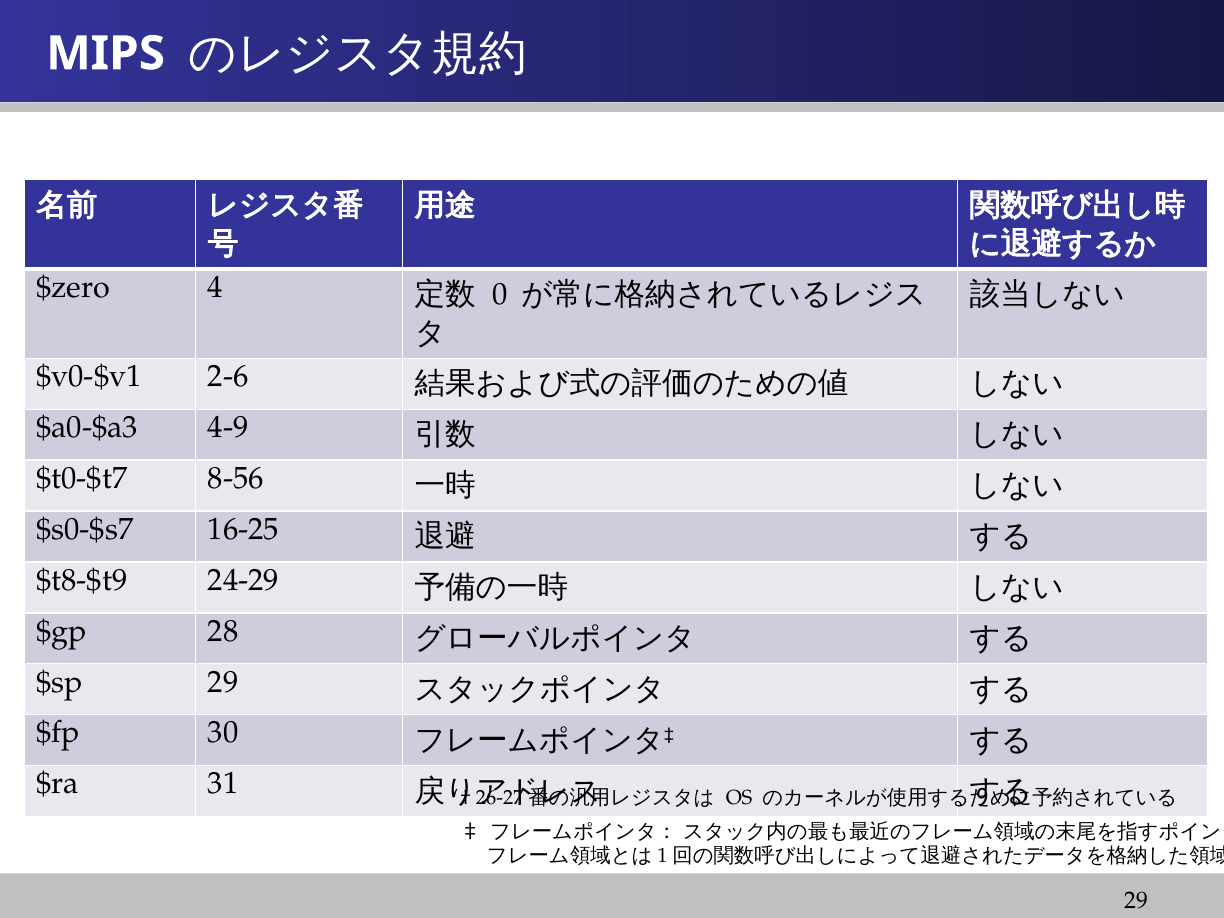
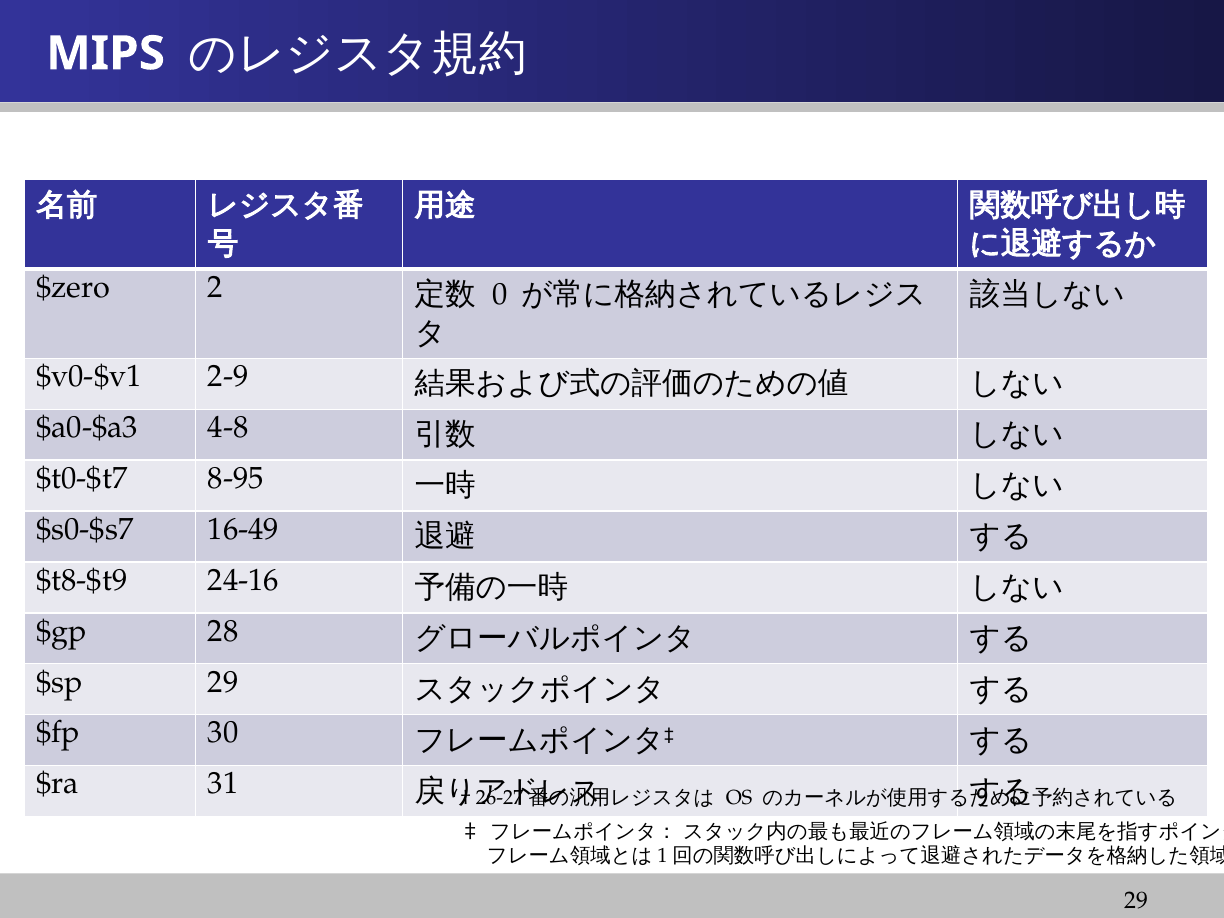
4: 4 -> 2
2-6: 2-6 -> 2-9
4-9: 4-9 -> 4-8
8-56: 8-56 -> 8-95
16-25: 16-25 -> 16-49
24-29: 24-29 -> 24-16
